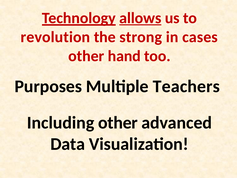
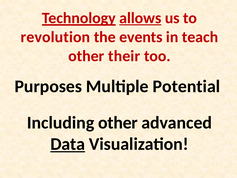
strong: strong -> events
cases: cases -> teach
hand: hand -> their
Teachers: Teachers -> Potential
Data underline: none -> present
